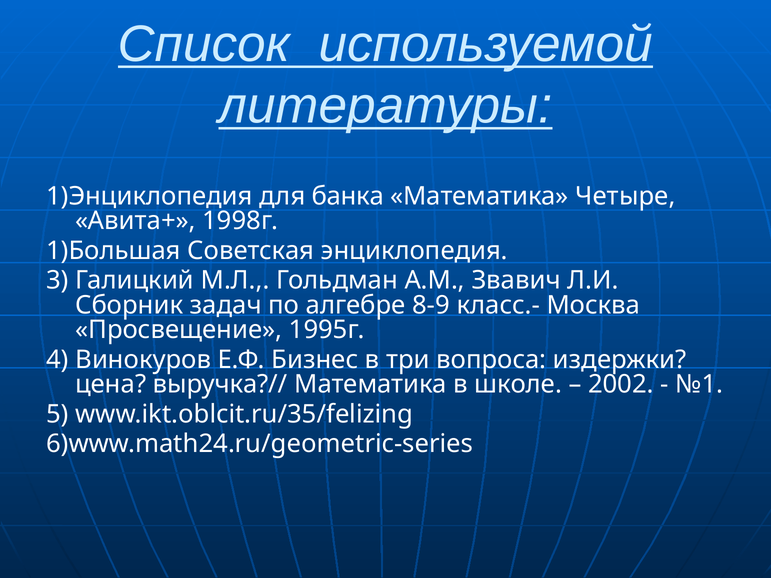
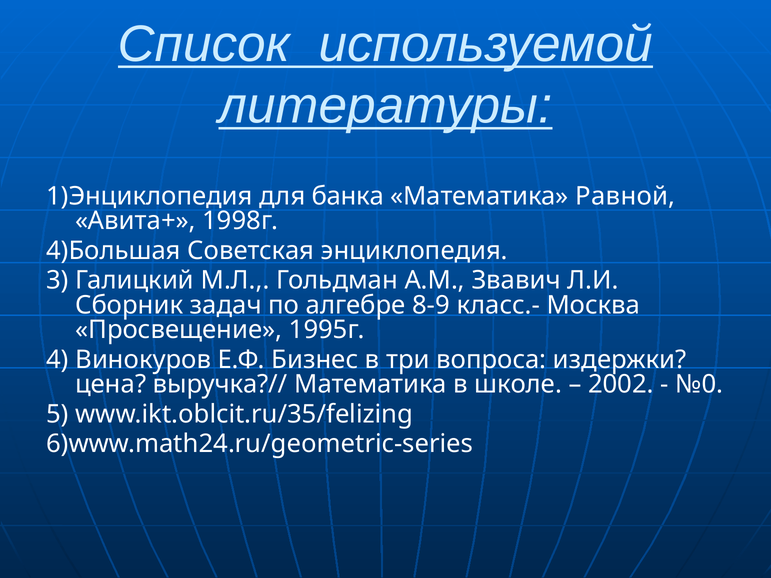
Четыре: Четыре -> Равной
1)Большая: 1)Большая -> 4)Большая
№1: №1 -> №0
